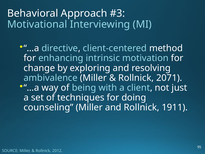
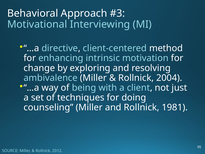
2071: 2071 -> 2004
1911: 1911 -> 1981
